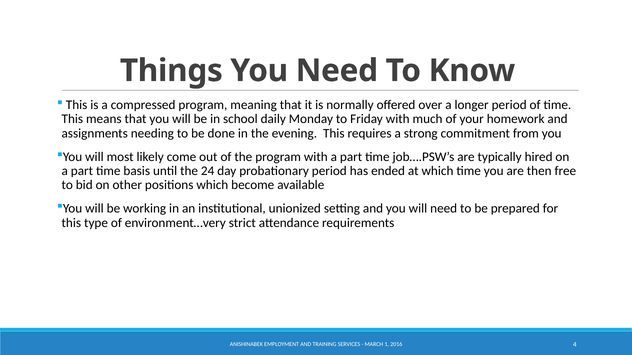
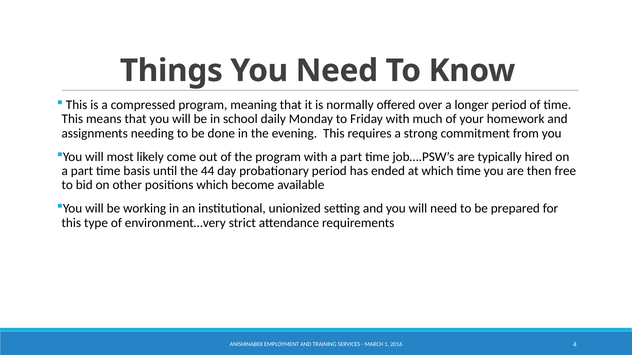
24: 24 -> 44
